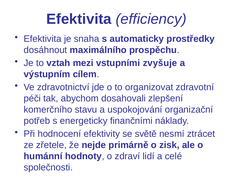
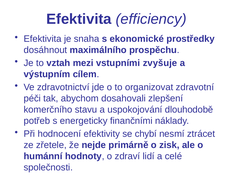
automaticky: automaticky -> ekonomické
organizační: organizační -> dlouhodobě
světě: světě -> chybí
